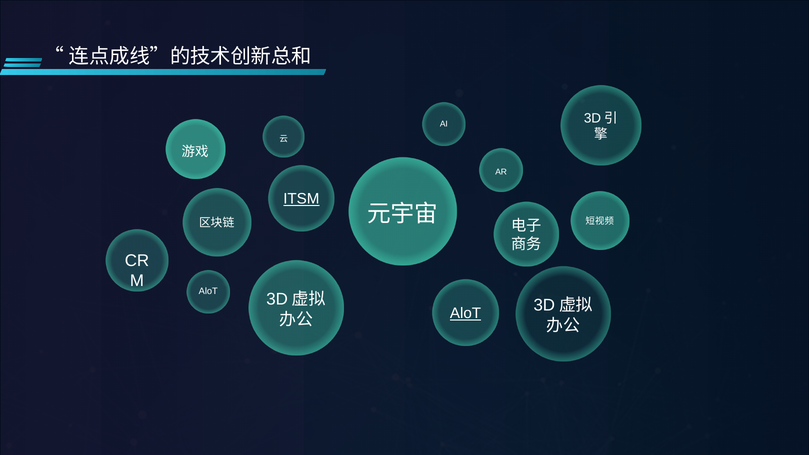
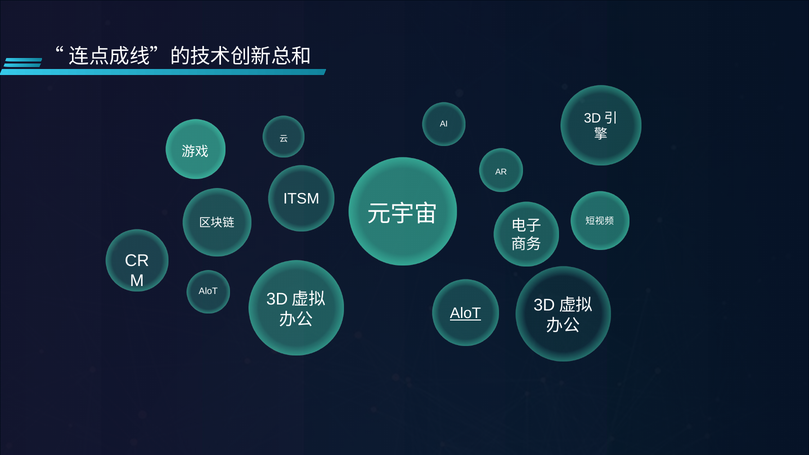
ITSM underline: present -> none
